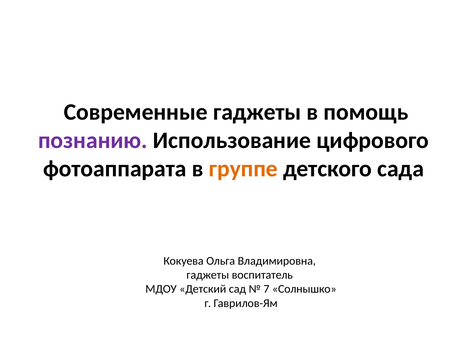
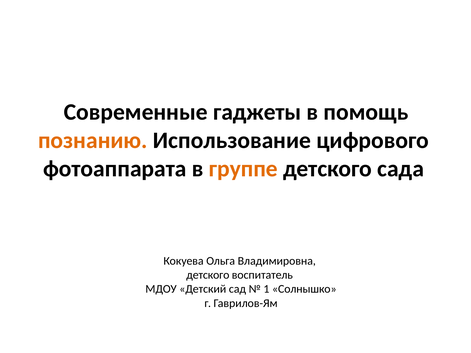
познанию colour: purple -> orange
гаджеты at (208, 275): гаджеты -> детского
7: 7 -> 1
